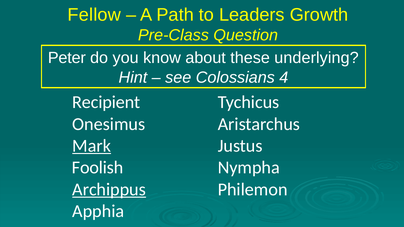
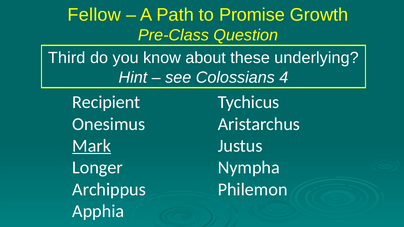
Leaders: Leaders -> Promise
Peter: Peter -> Third
Foolish: Foolish -> Longer
Archippus underline: present -> none
